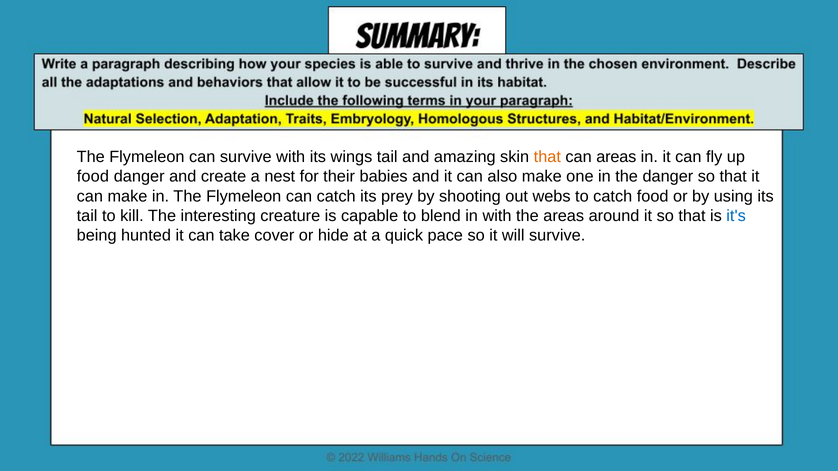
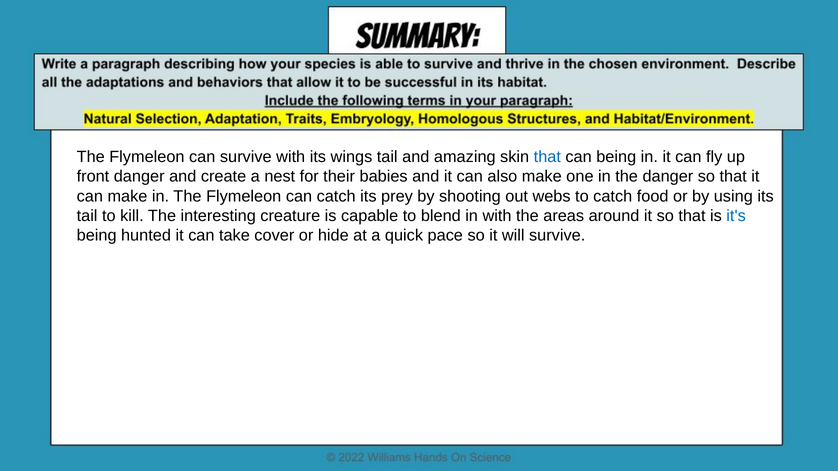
that at (547, 157) colour: orange -> blue
can areas: areas -> being
food at (93, 177): food -> front
